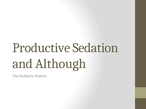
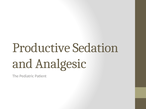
Although: Although -> Analgesic
